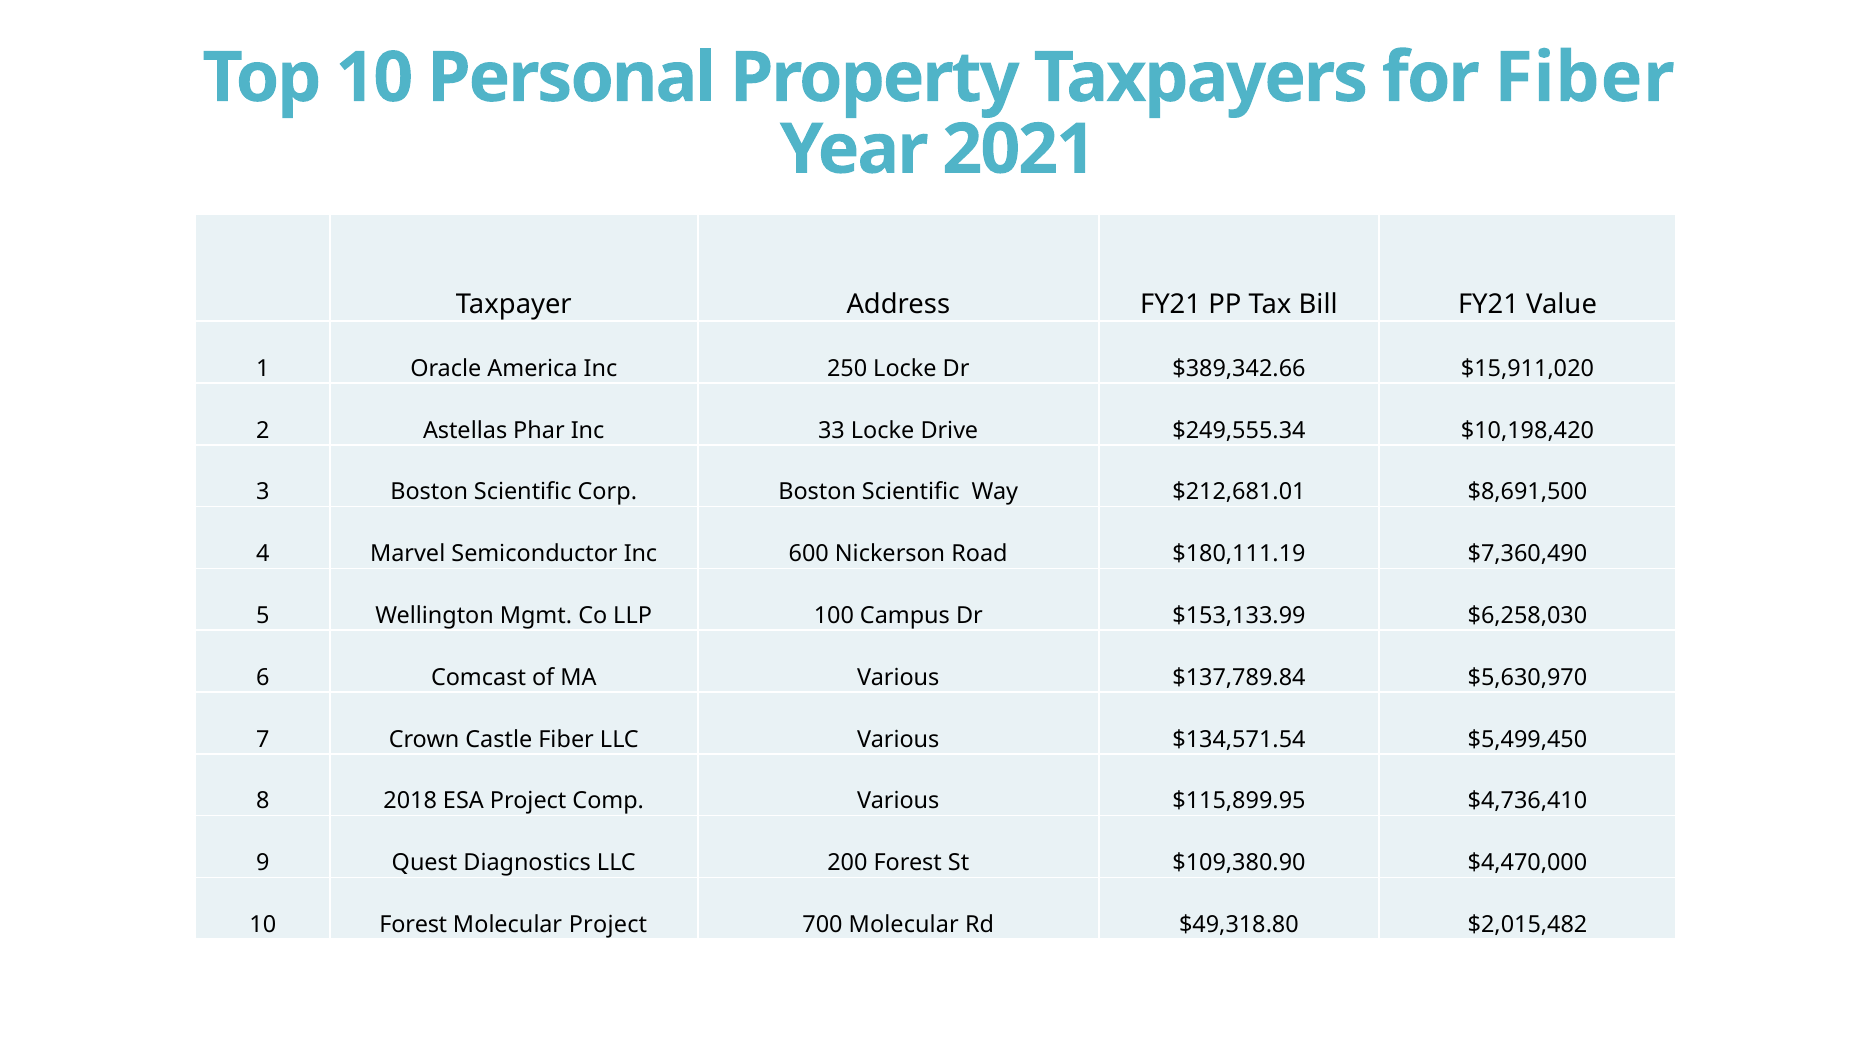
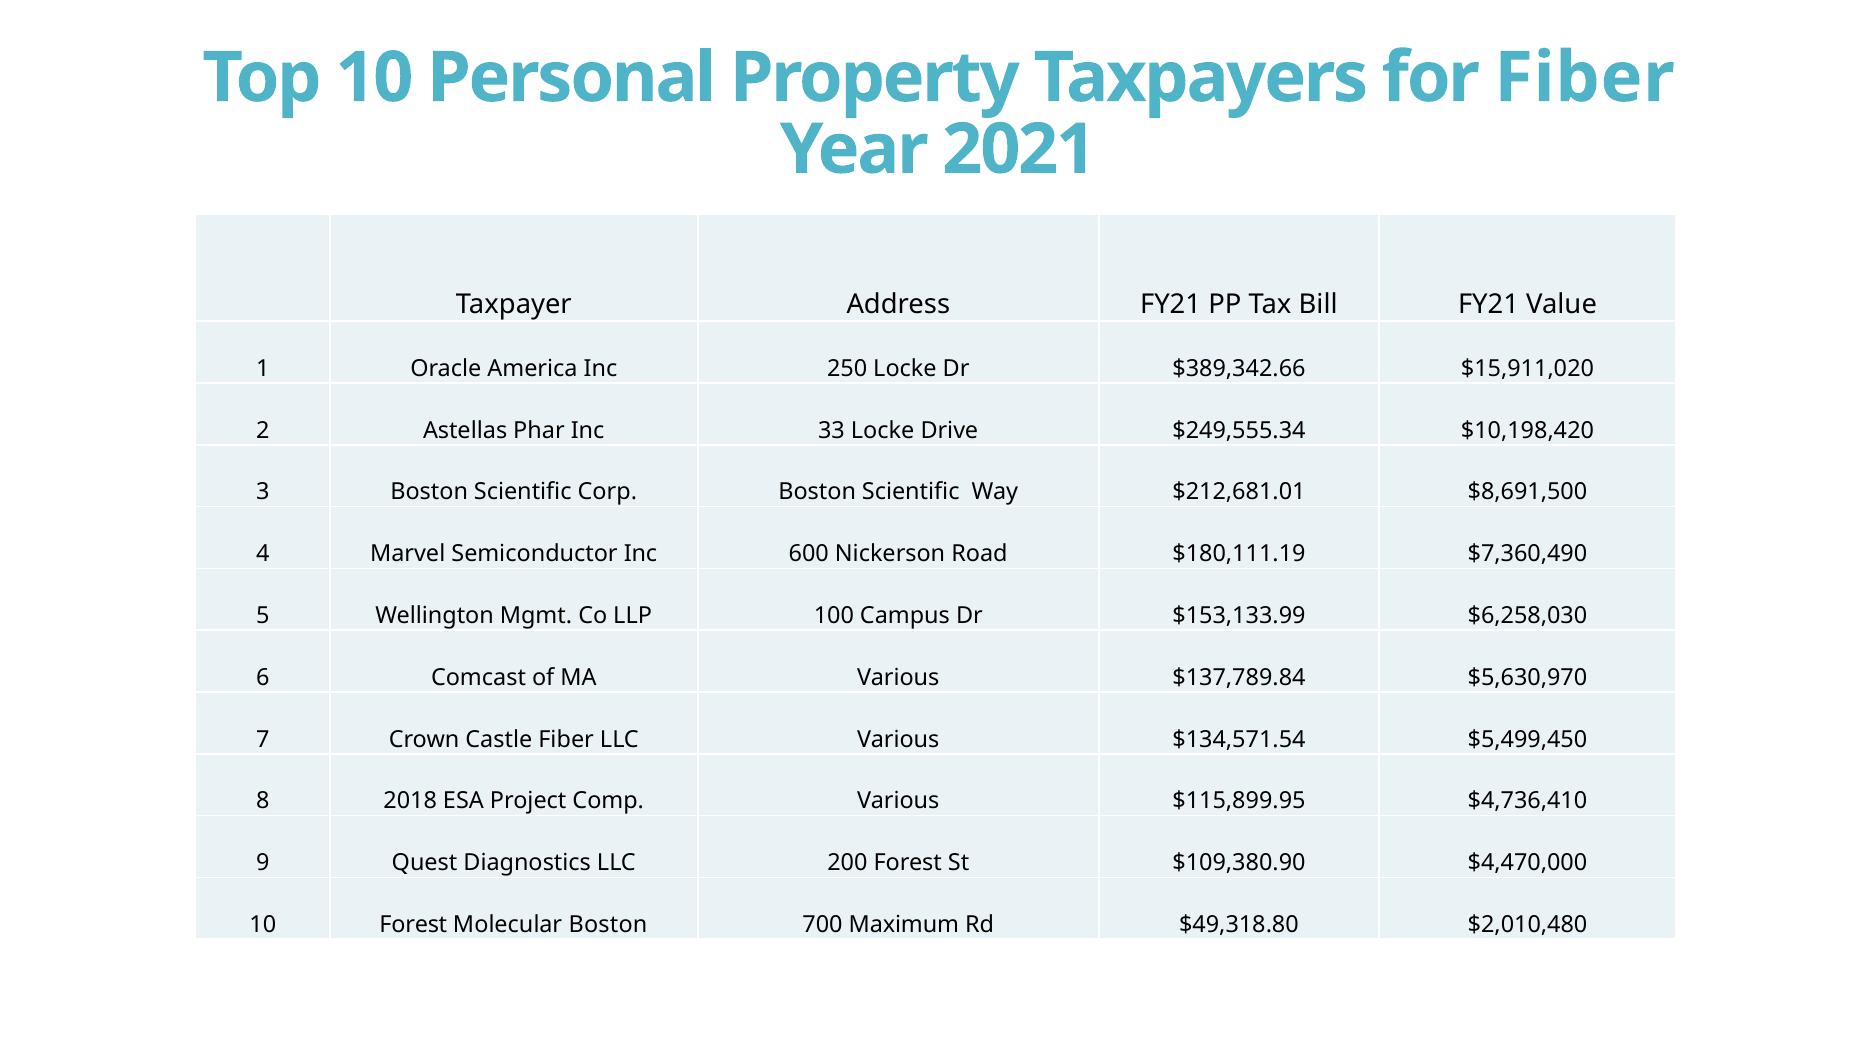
Molecular Project: Project -> Boston
700 Molecular: Molecular -> Maximum
$2,015,482: $2,015,482 -> $2,010,480
